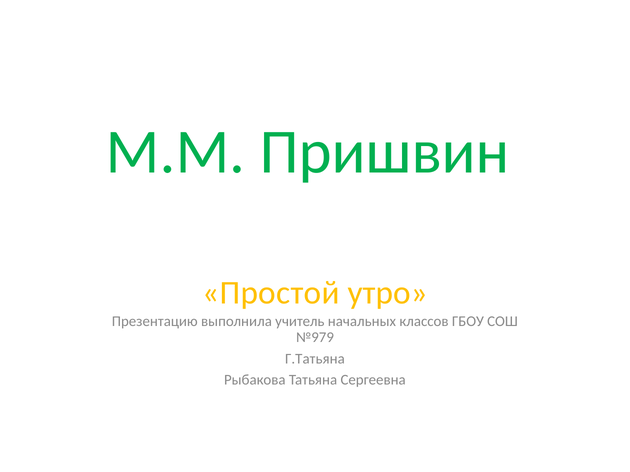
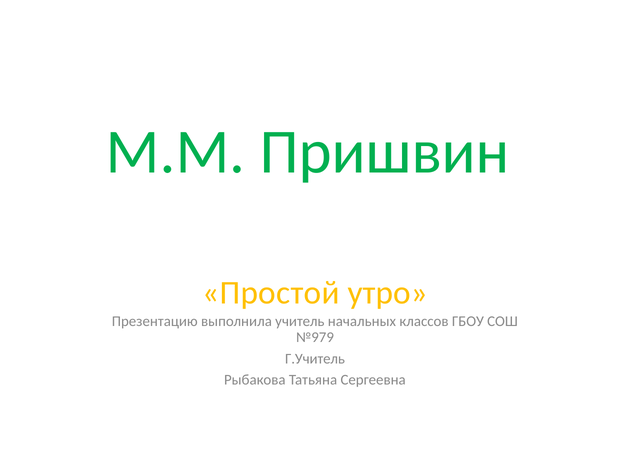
Г.Татьяна: Г.Татьяна -> Г.Учитель
